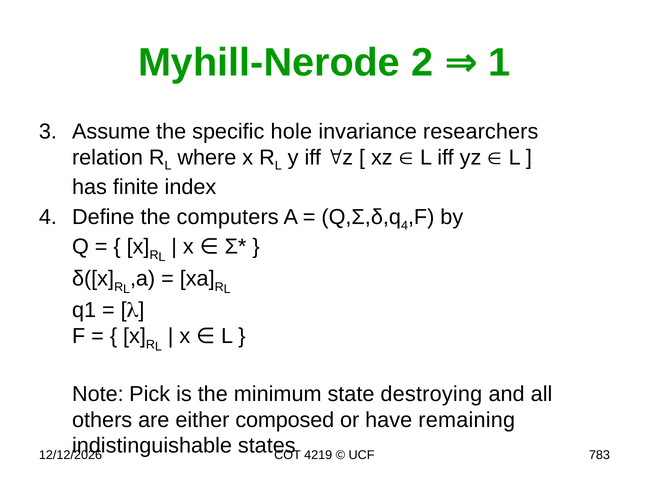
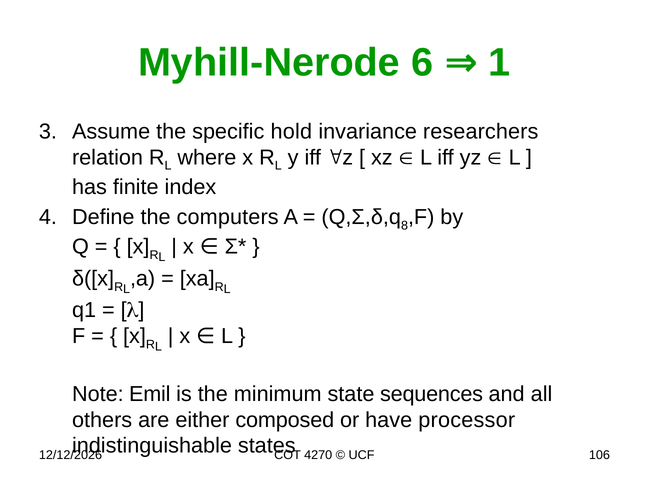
2: 2 -> 6
hole: hole -> hold
4 at (405, 226): 4 -> 8
Pick: Pick -> Emil
destroying: destroying -> sequences
remaining: remaining -> processor
4219: 4219 -> 4270
783: 783 -> 106
